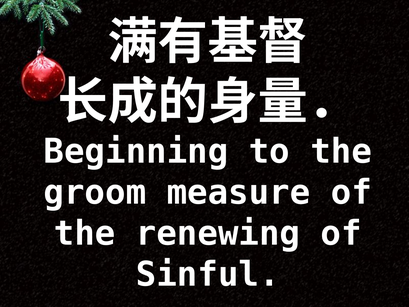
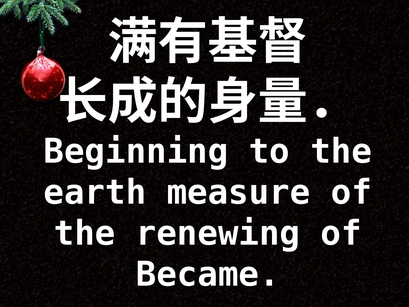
groom: groom -> earth
Sinful: Sinful -> Became
